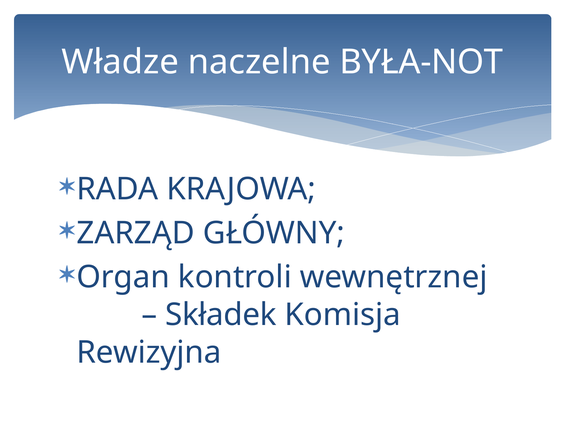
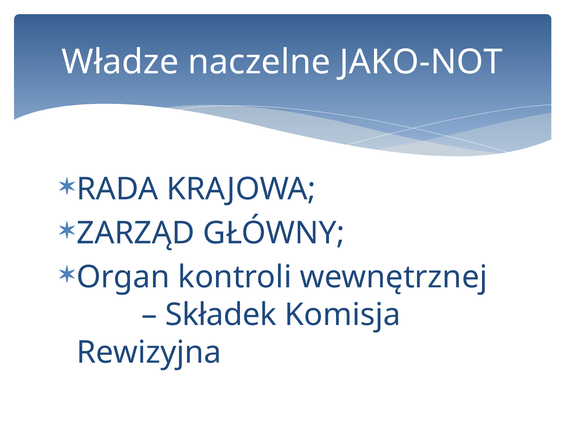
BYŁA-NOT: BYŁA-NOT -> JAKO-NOT
